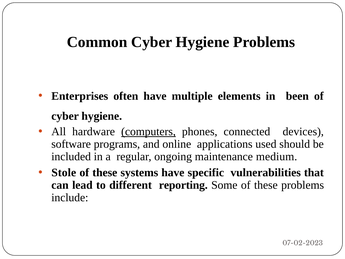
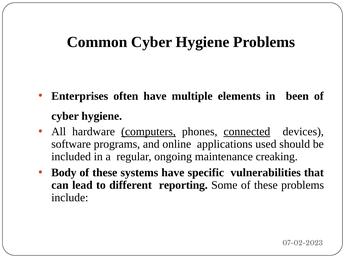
connected underline: none -> present
medium: medium -> creaking
Stole: Stole -> Body
